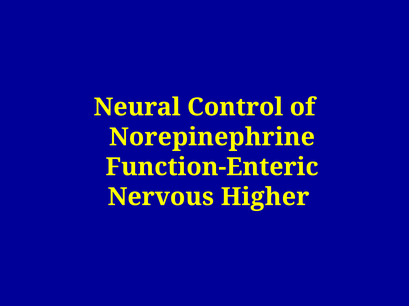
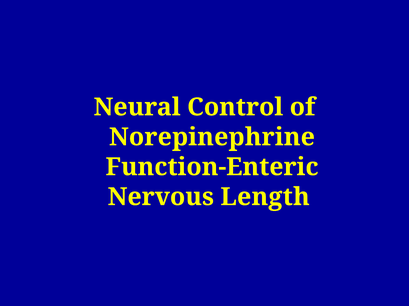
Higher: Higher -> Length
